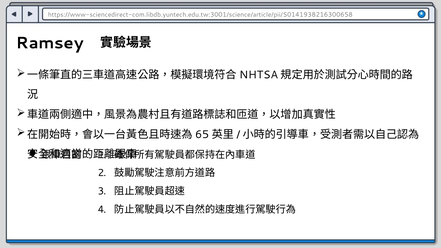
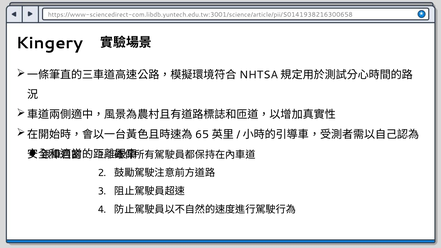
Ramsey: Ramsey -> Kingery
